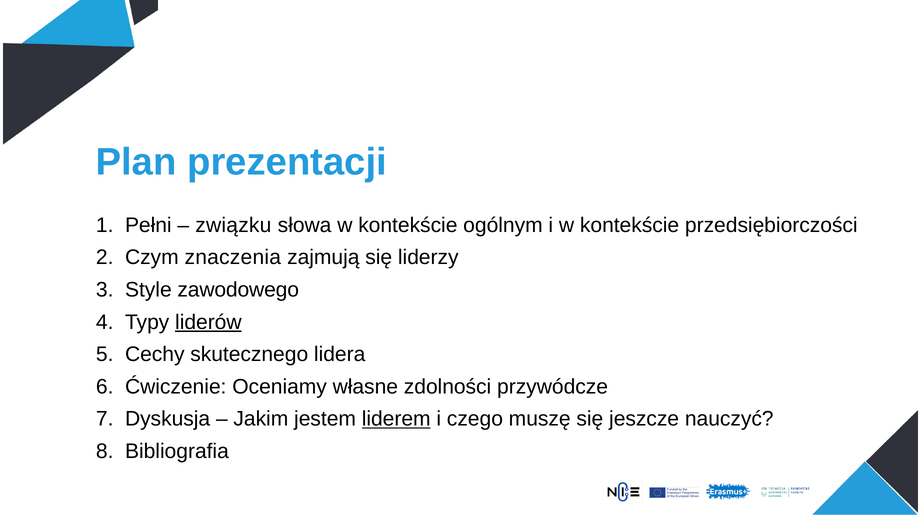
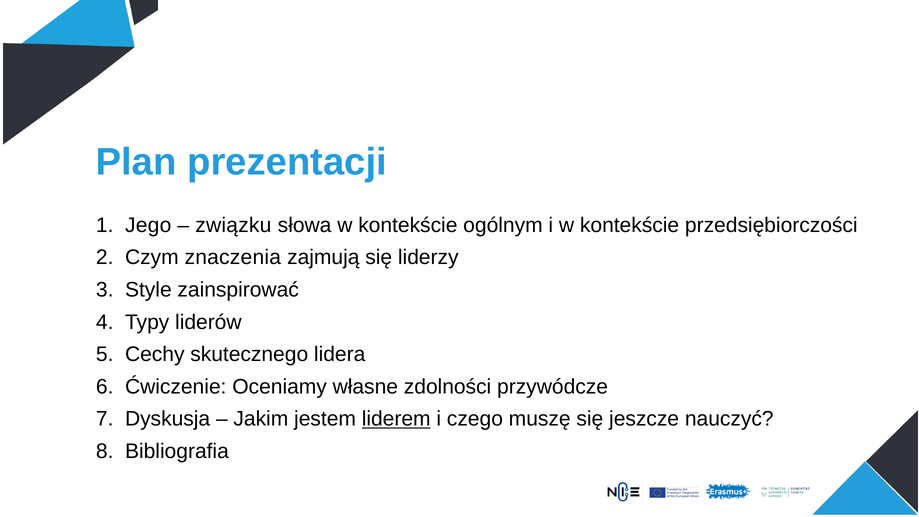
Pełni: Pełni -> Jego
zawodowego: zawodowego -> zainspirować
liderów underline: present -> none
